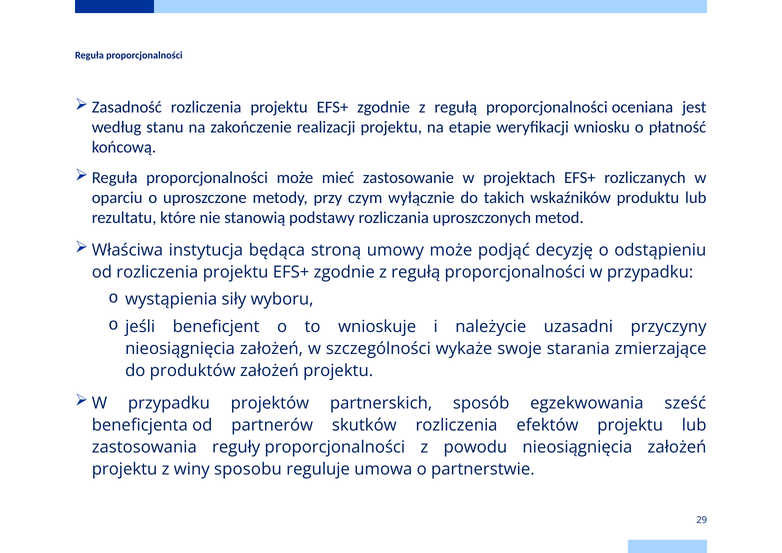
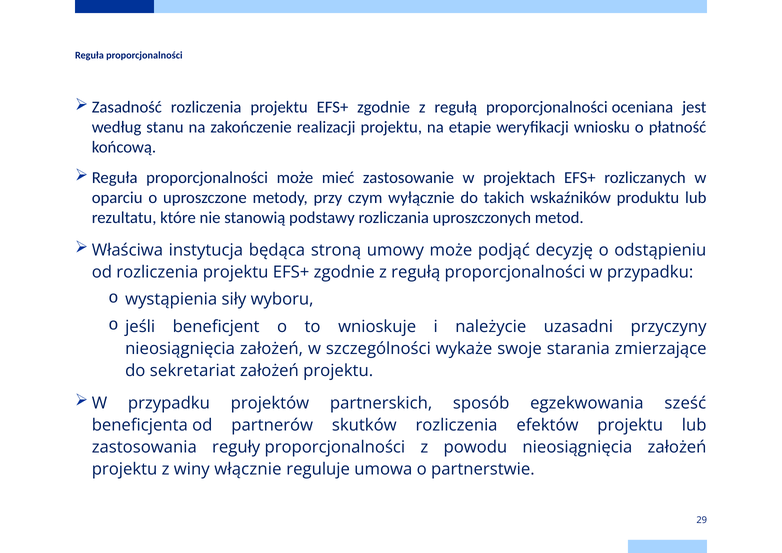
produktów: produktów -> sekretariat
sposobu: sposobu -> włącznie
